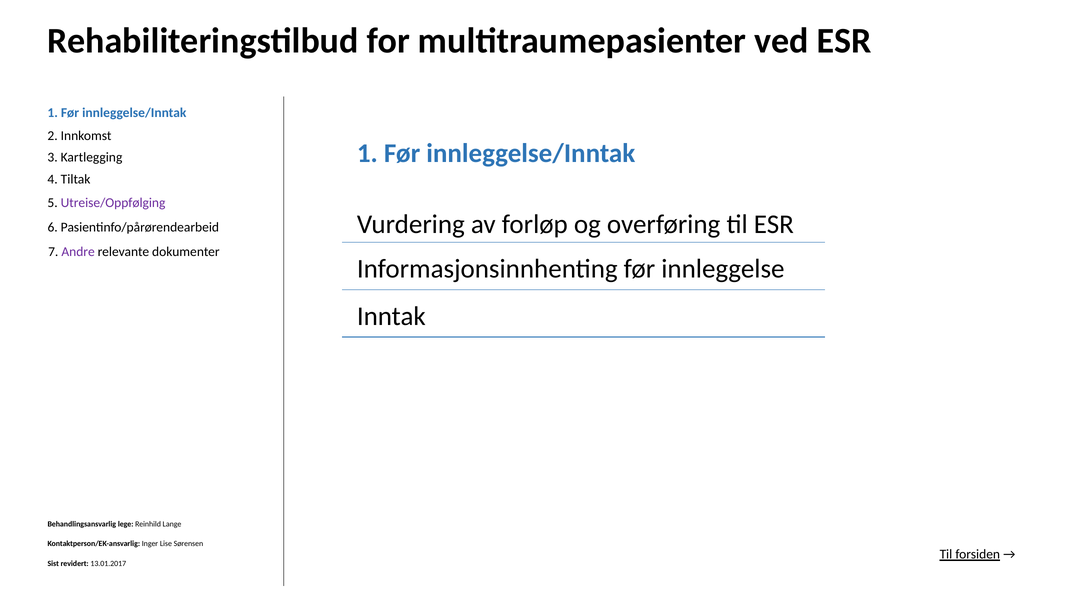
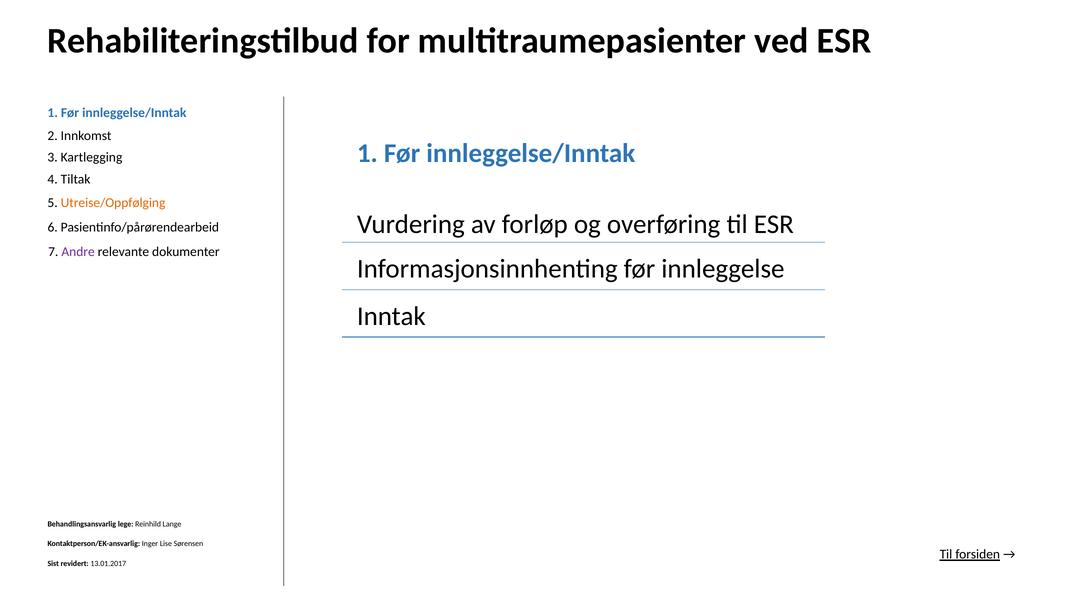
Utreise/Oppfølging colour: purple -> orange
